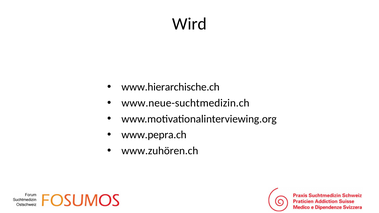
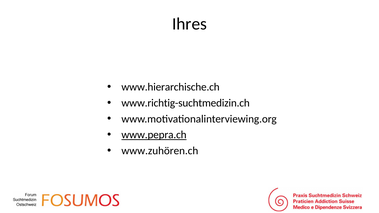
Wird: Wird -> Ihres
www.neue-suchtmedizin.ch: www.neue-suchtmedizin.ch -> www.richtig-suchtmedizin.ch
www.pepra.ch underline: none -> present
